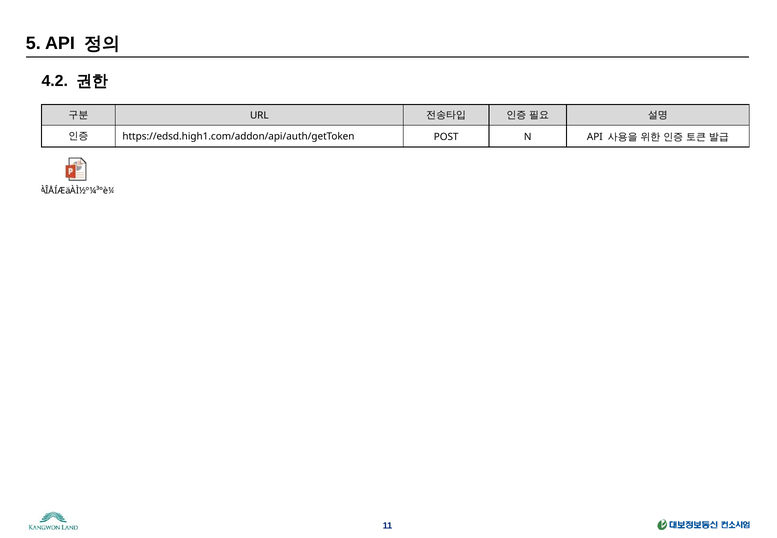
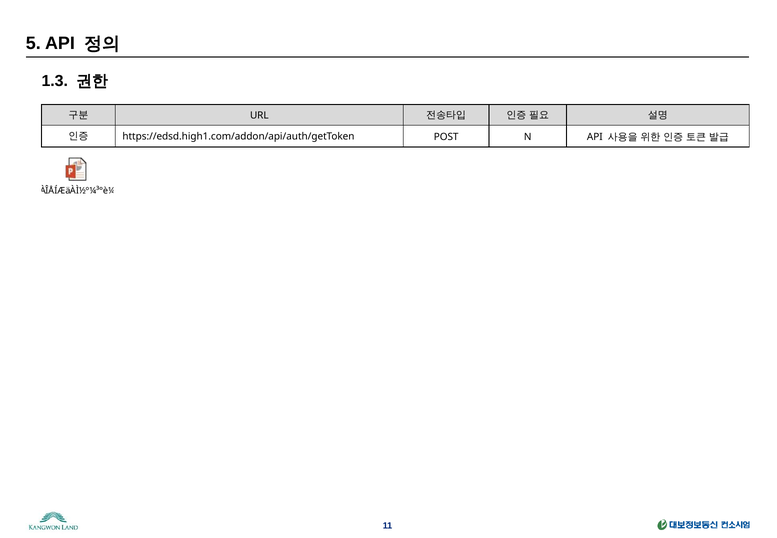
4.2: 4.2 -> 1.3
